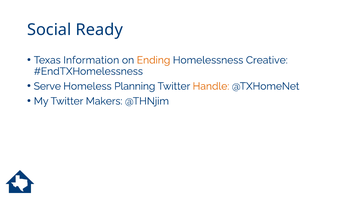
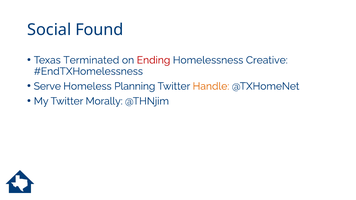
Ready: Ready -> Found
Information: Information -> Terminated
Ending colour: orange -> red
Makers: Makers -> Morally
